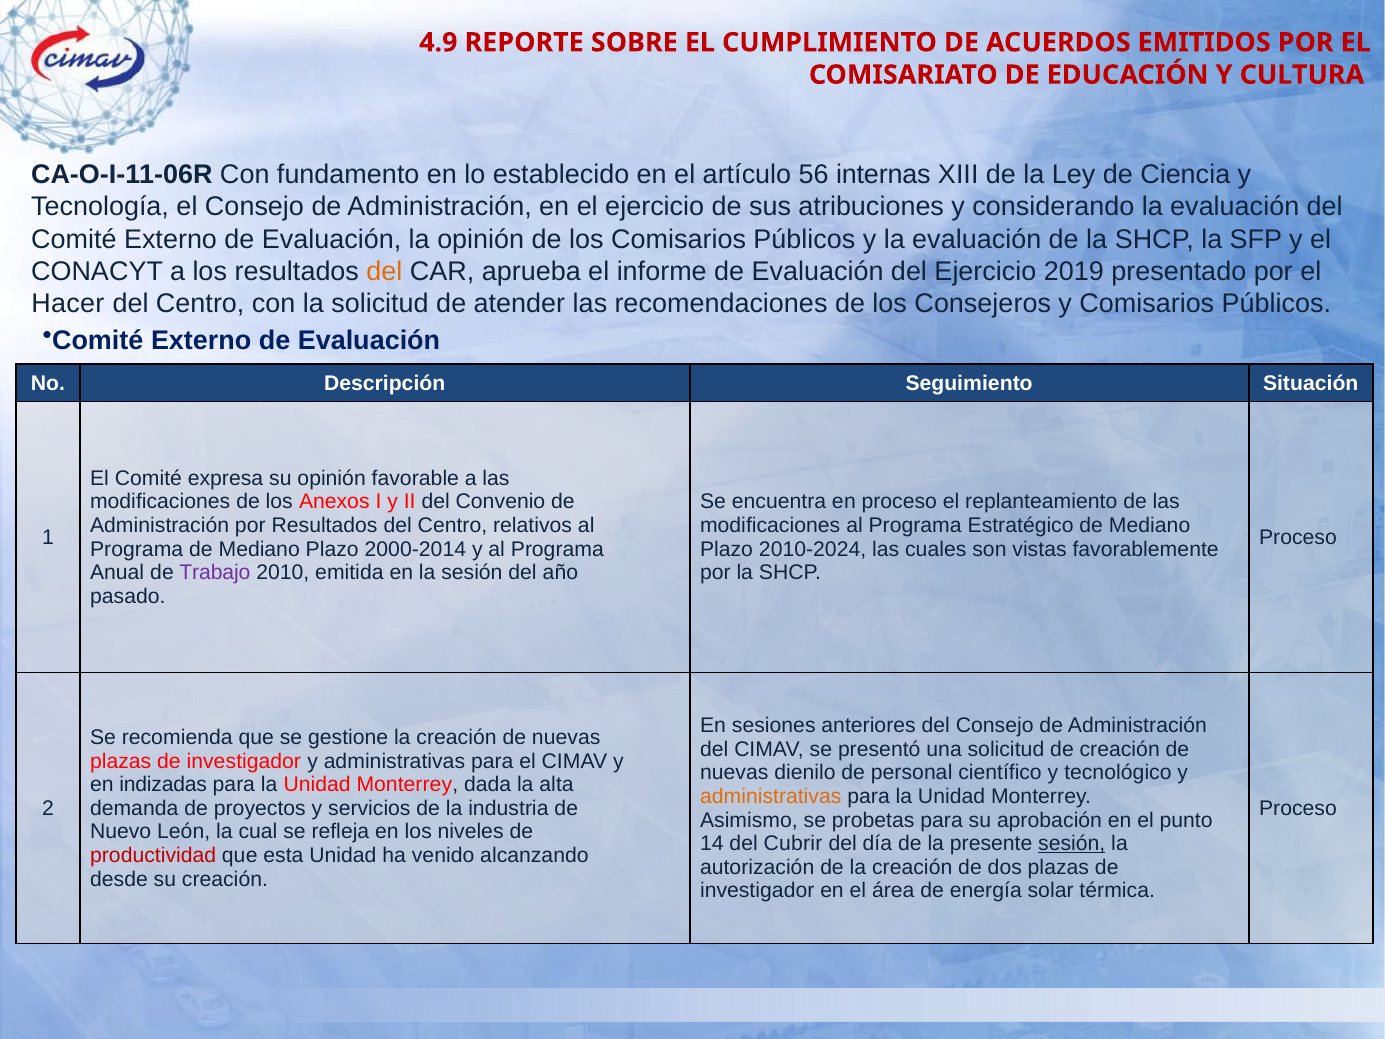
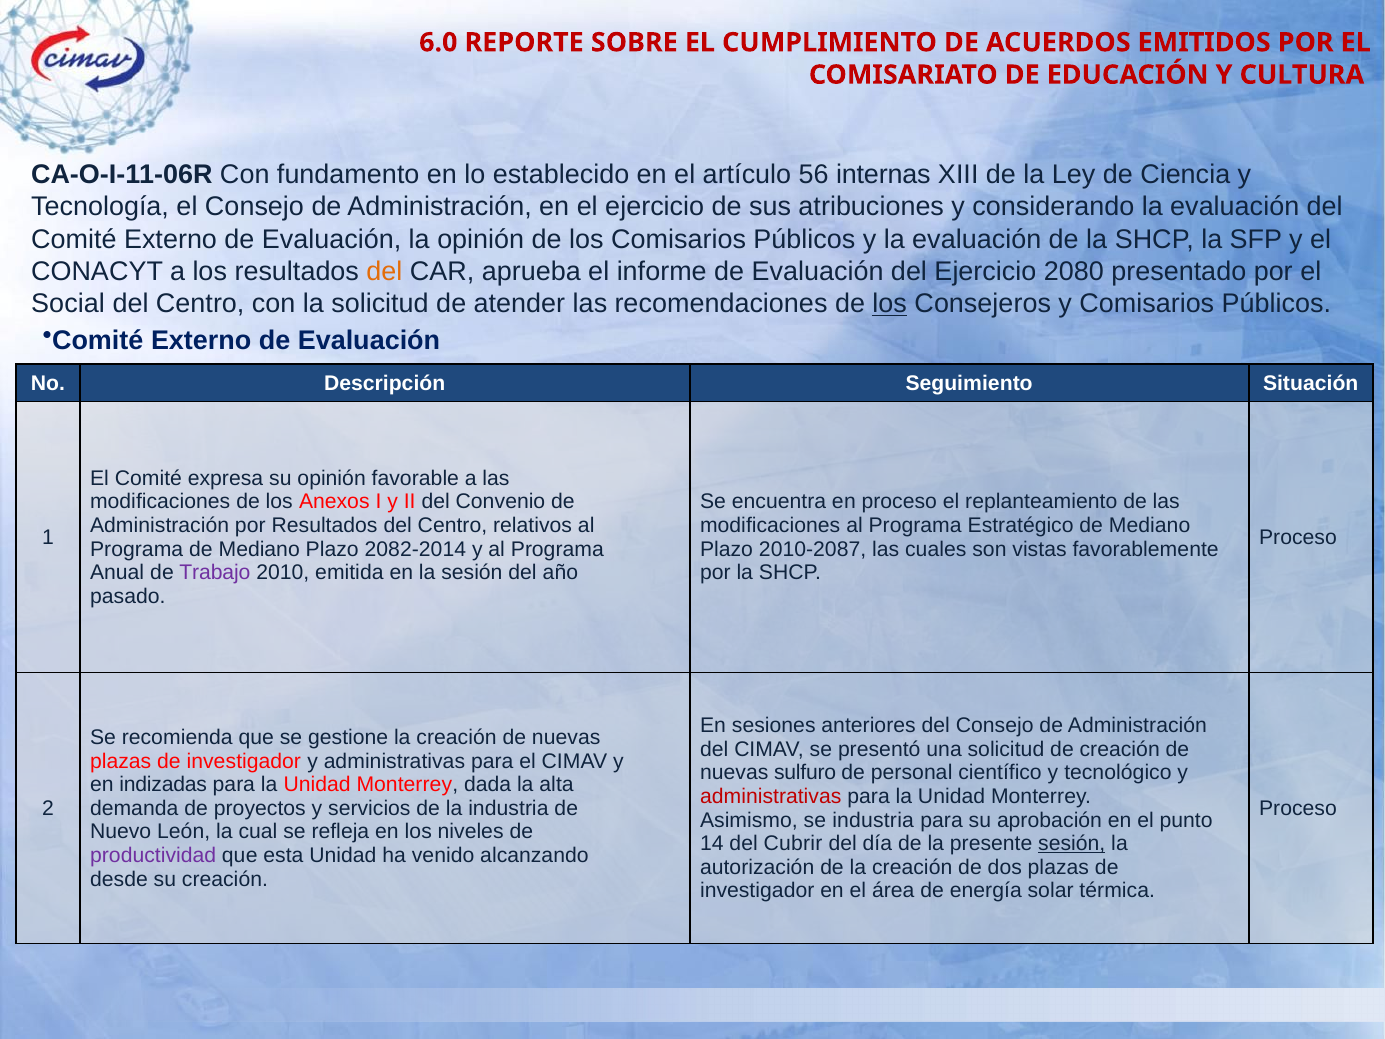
4.9: 4.9 -> 6.0
2019: 2019 -> 2080
Hacer: Hacer -> Social
los at (890, 304) underline: none -> present
2000-2014: 2000-2014 -> 2082-2014
2010-2024: 2010-2024 -> 2010-2087
dienilo: dienilo -> sulfuro
administrativas at (771, 796) colour: orange -> red
se probetas: probetas -> industria
productividad colour: red -> purple
